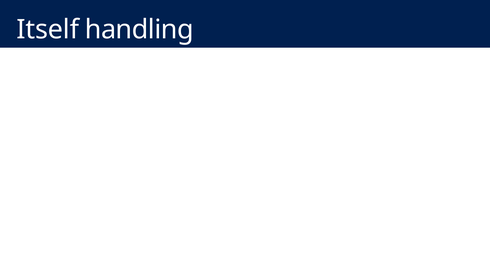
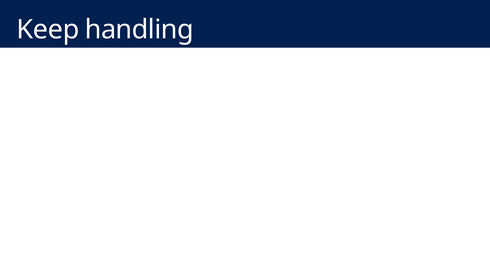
Itself: Itself -> Keep
